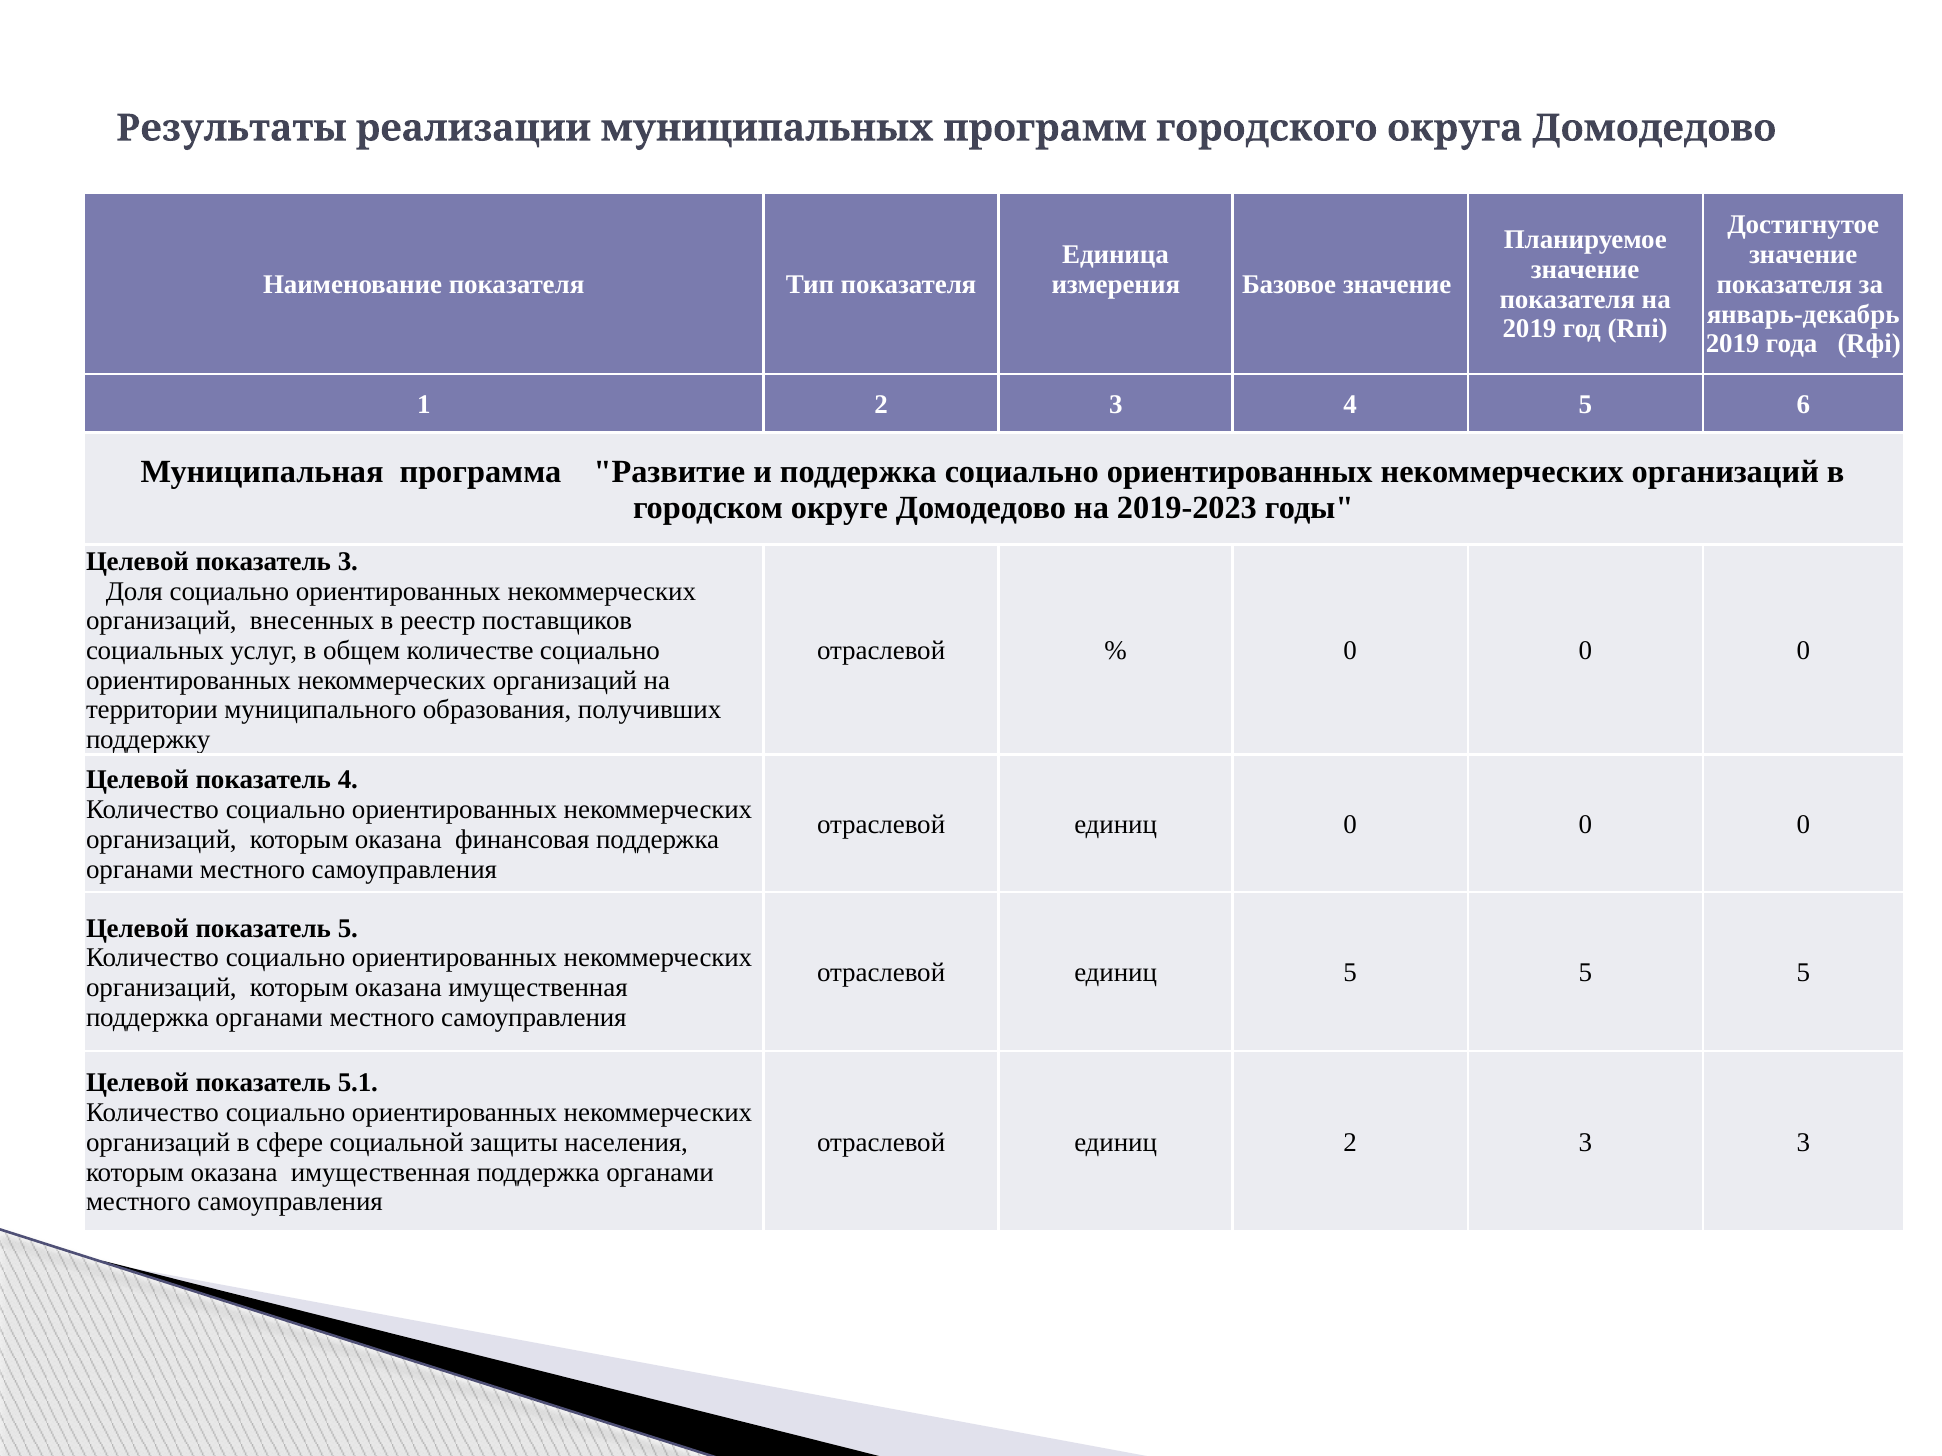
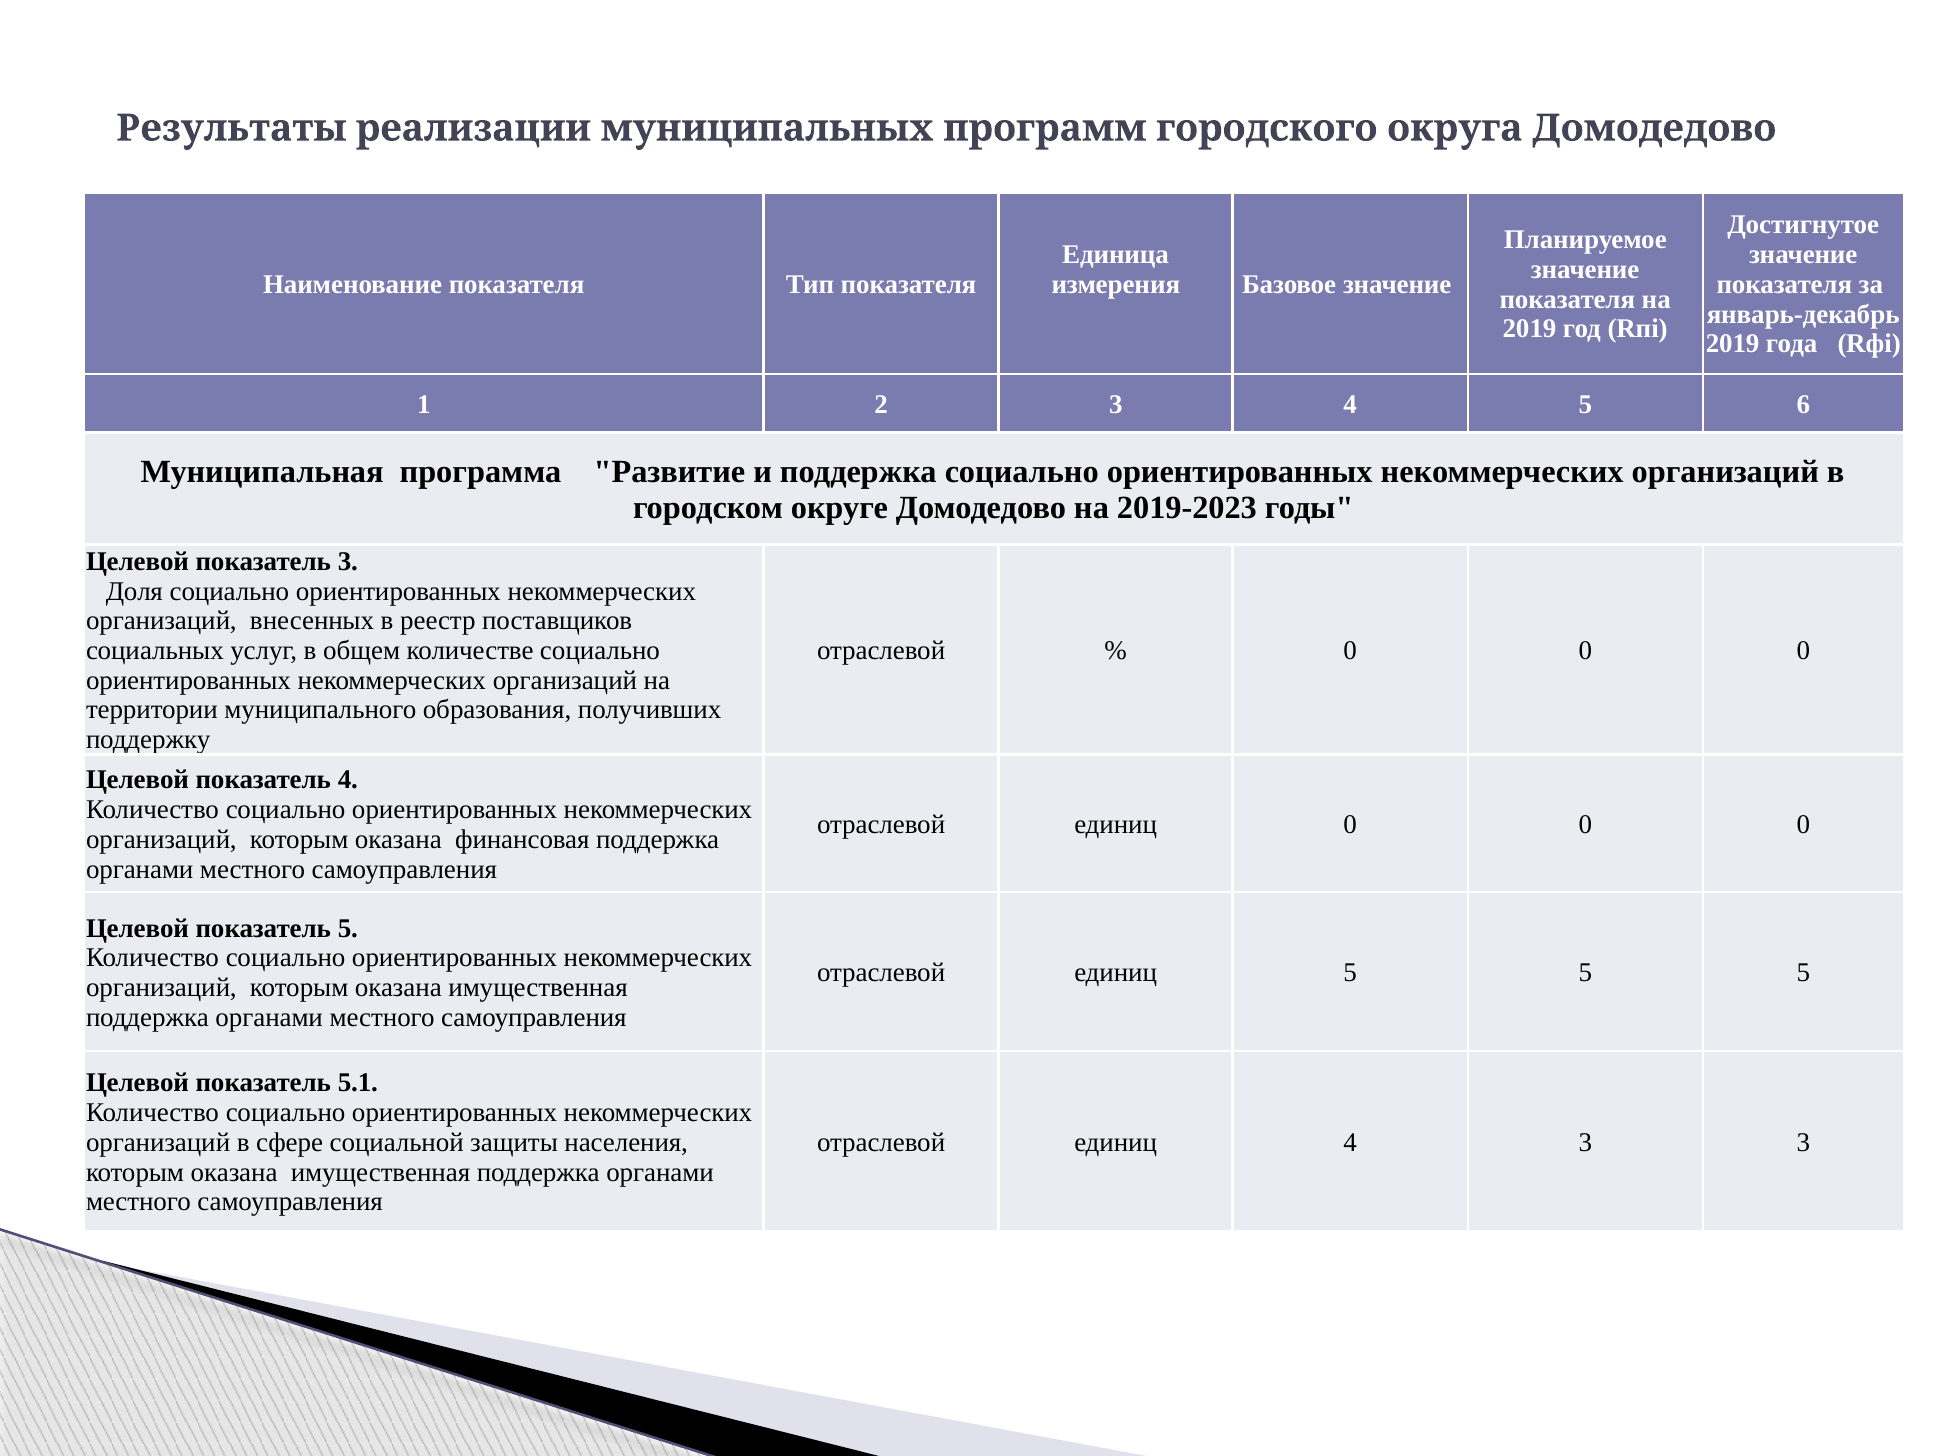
единиц 2: 2 -> 4
